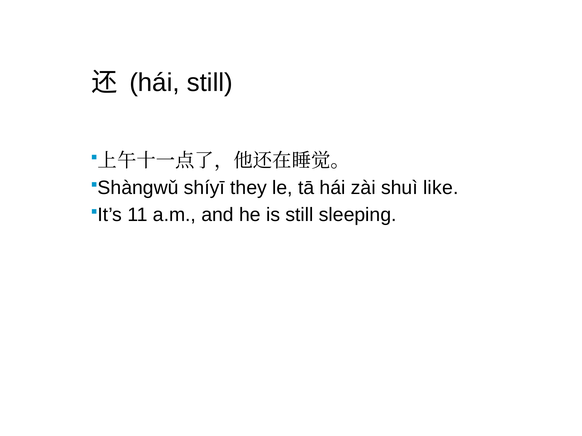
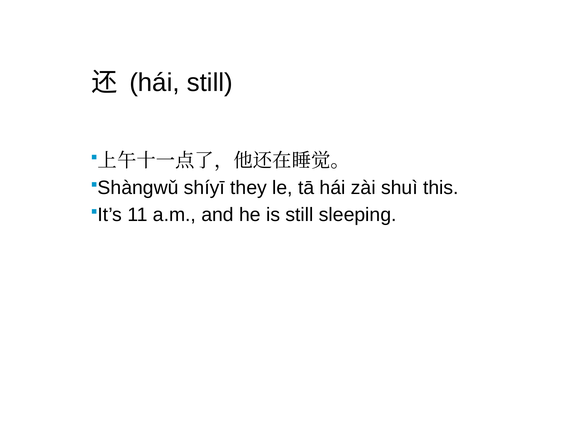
like: like -> this
